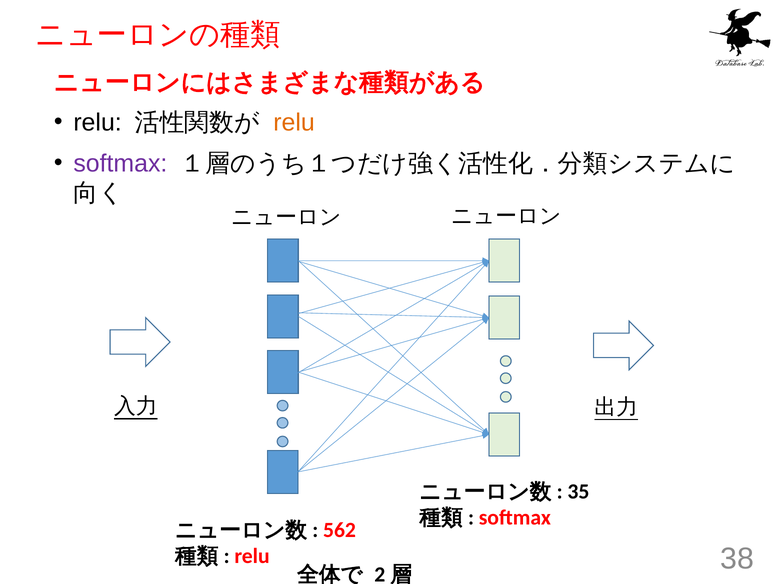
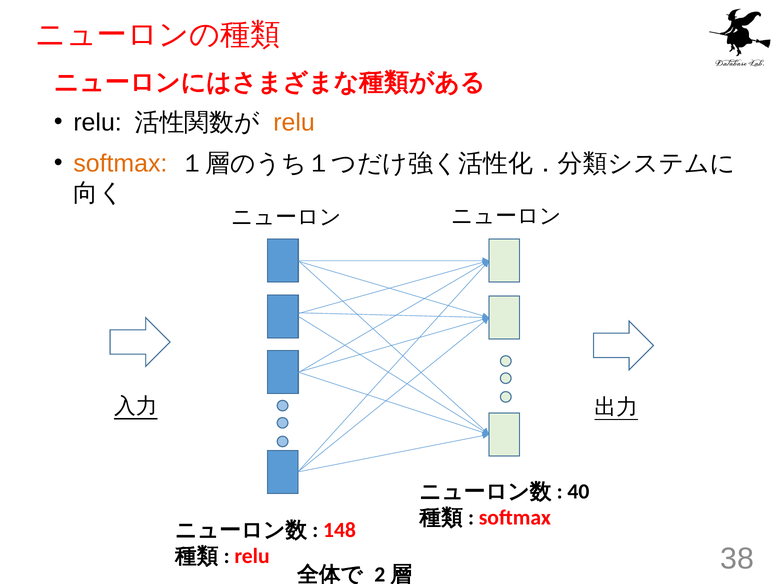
softmax at (120, 164) colour: purple -> orange
35: 35 -> 40
562: 562 -> 148
